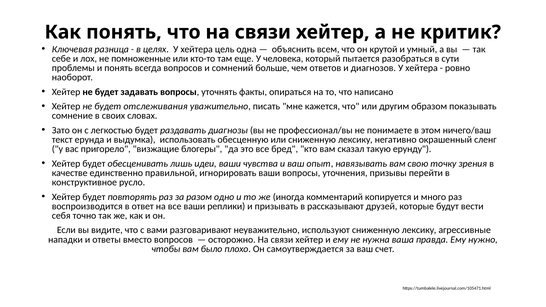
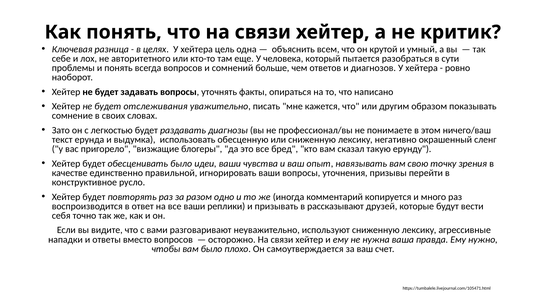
помноженные: помноженные -> авторитетного
обесценивать лишь: лишь -> было
